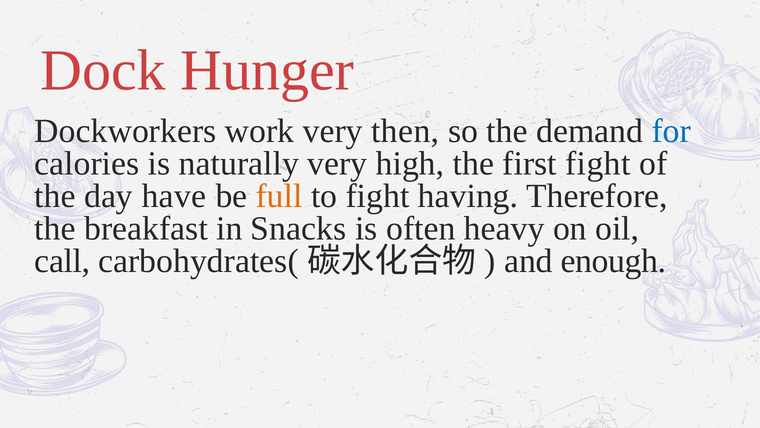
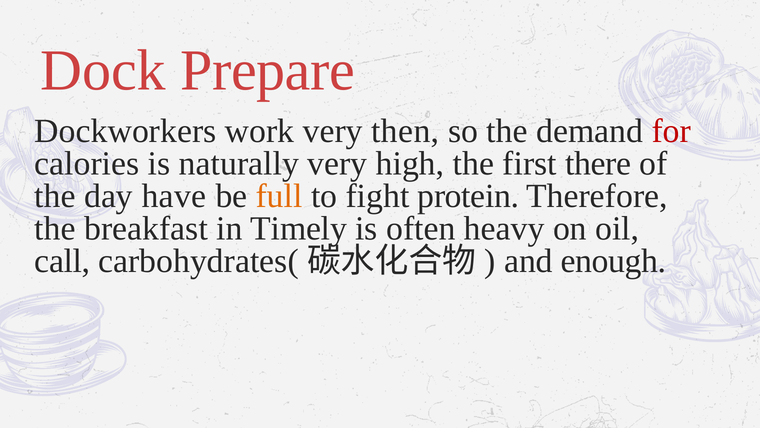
Hunger: Hunger -> Prepare
for colour: blue -> red
first fight: fight -> there
having: having -> protein
Snacks: Snacks -> Timely
